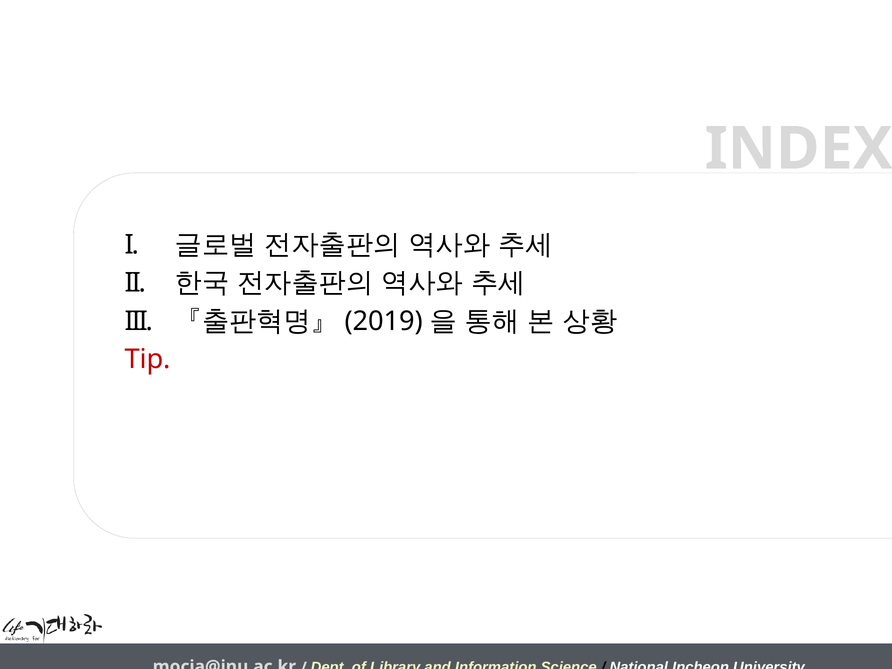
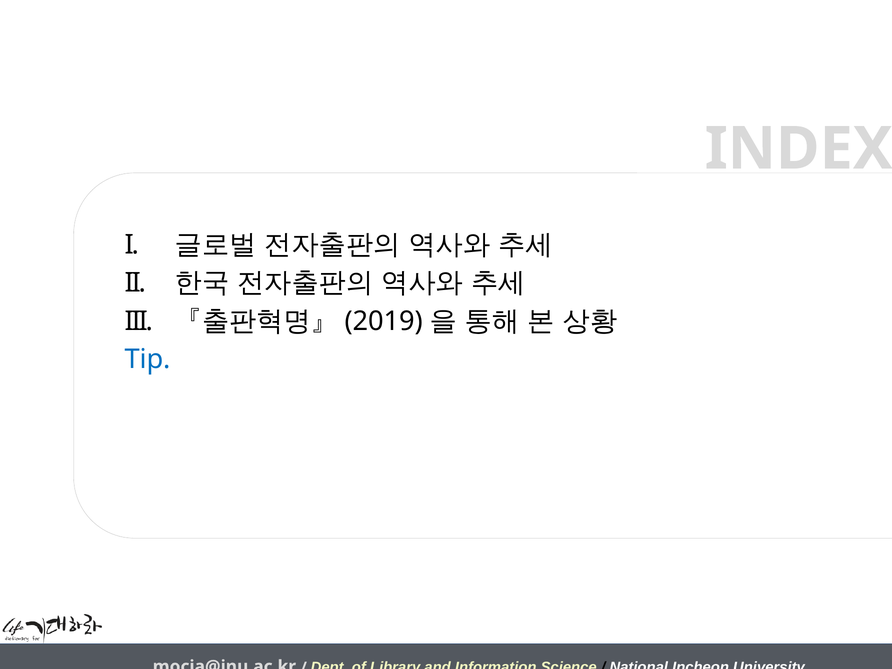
Tip colour: red -> blue
